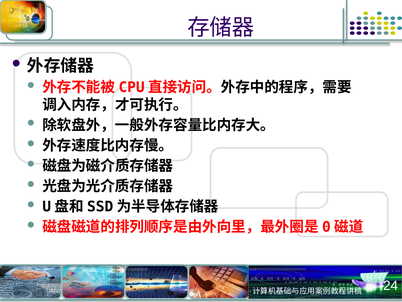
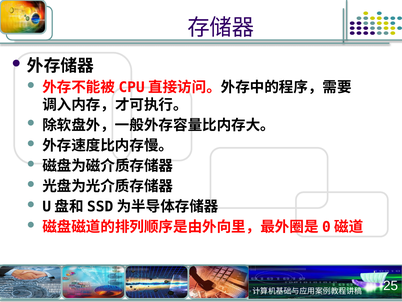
24: 24 -> 25
